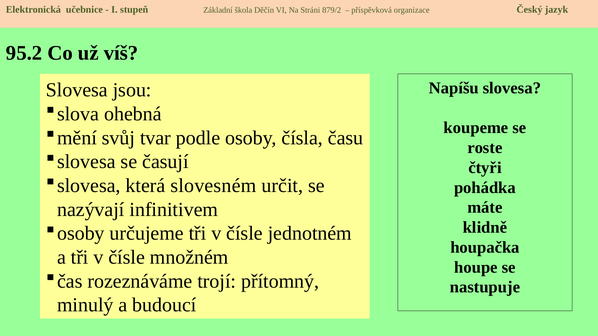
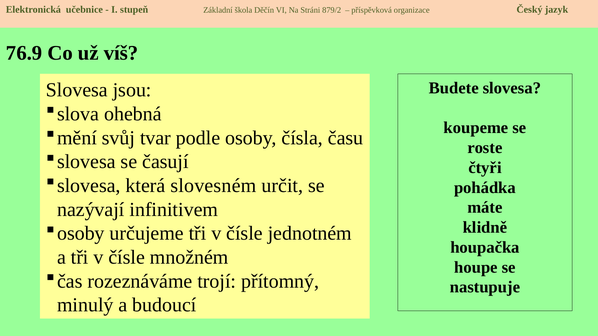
95.2: 95.2 -> 76.9
Napíšu: Napíšu -> Budete
